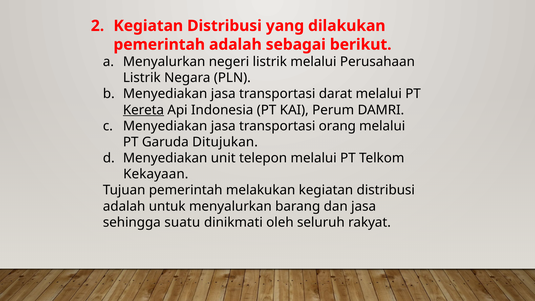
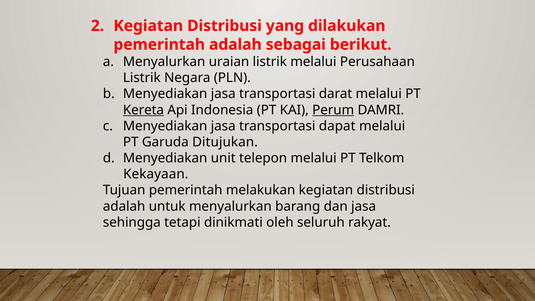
negeri: negeri -> uraian
Perum underline: none -> present
orang: orang -> dapat
suatu: suatu -> tetapi
